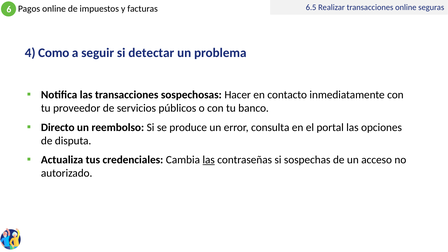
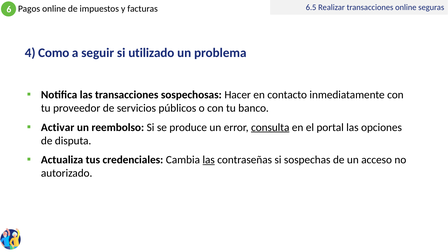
detectar: detectar -> utilizado
Directo: Directo -> Activar
consulta underline: none -> present
